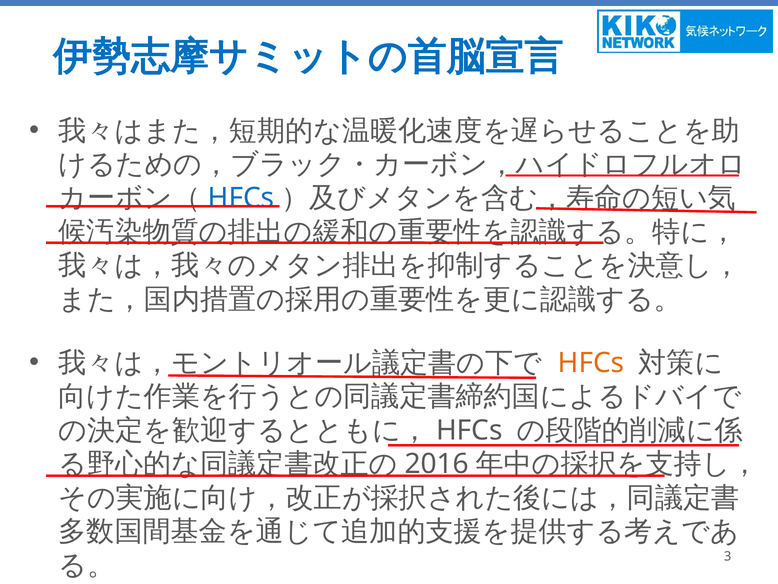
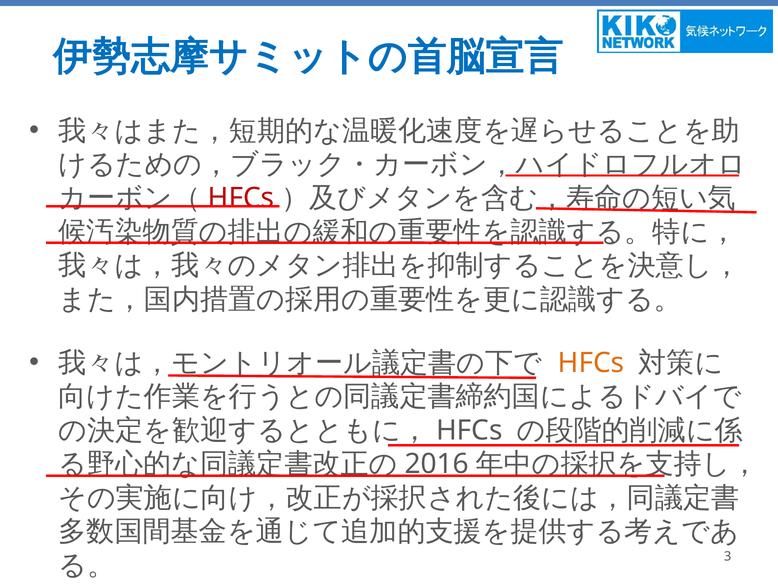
HFCs at (241, 198) colour: blue -> red
